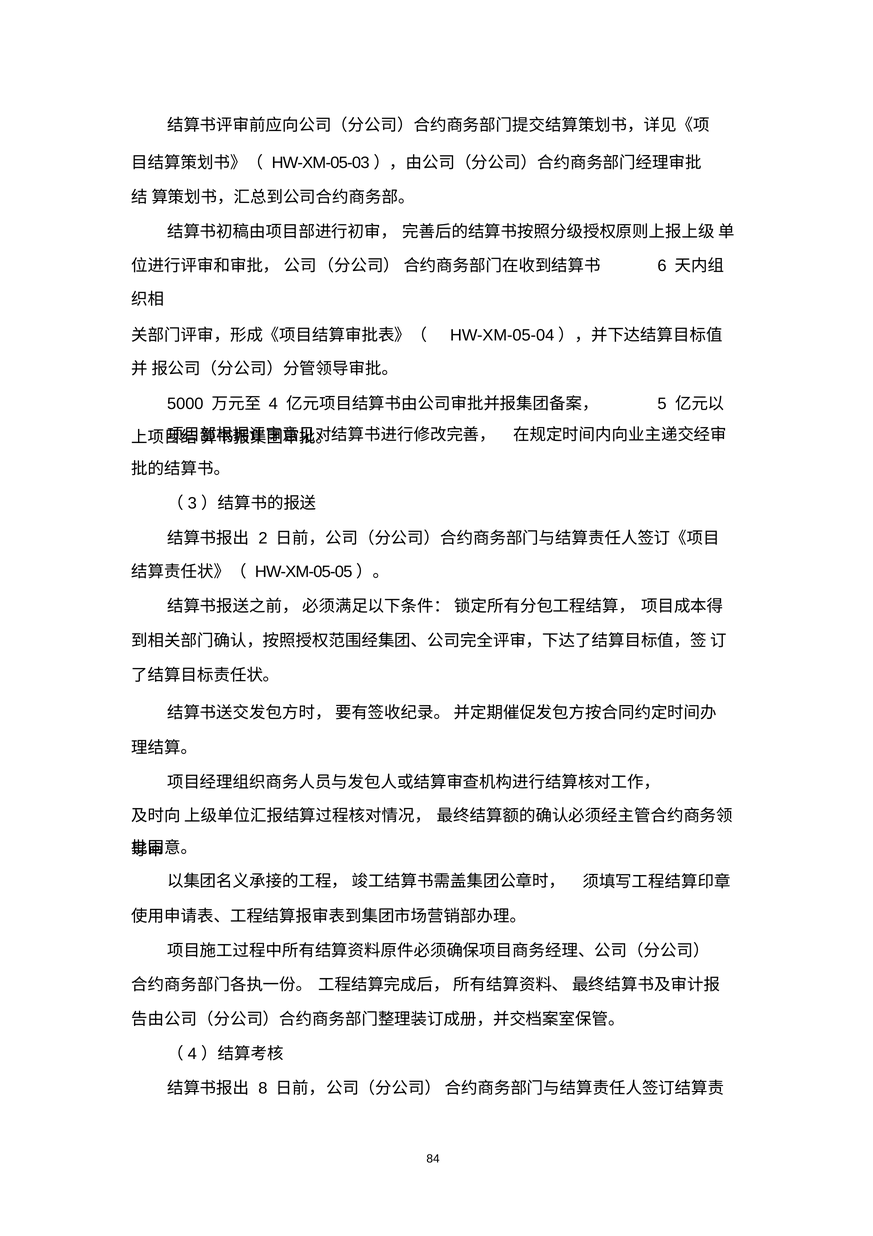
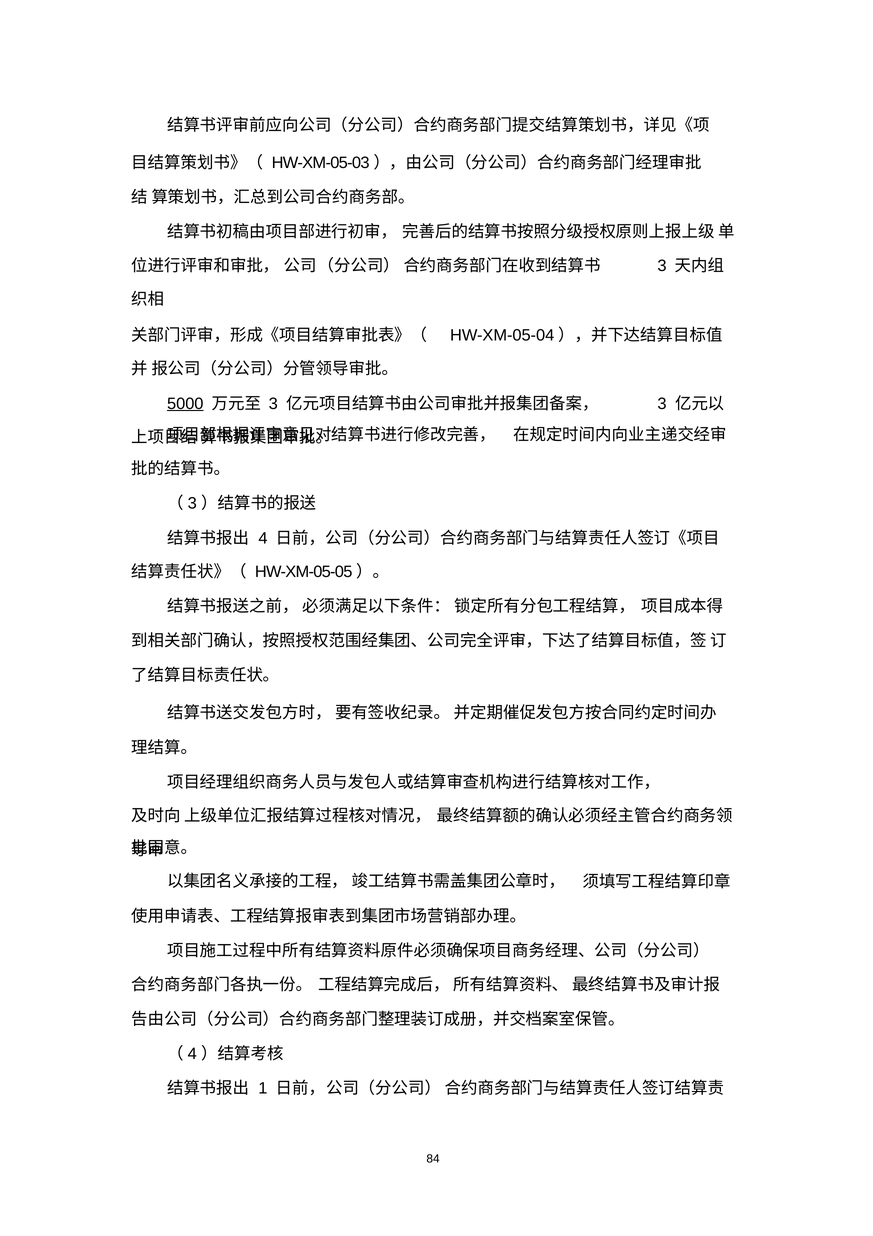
6 at (662, 266): 6 -> 3
5000 underline: none -> present
4 at (273, 403): 4 -> 3
5 at (662, 403): 5 -> 3
2 at (263, 538): 2 -> 4
8: 8 -> 1
